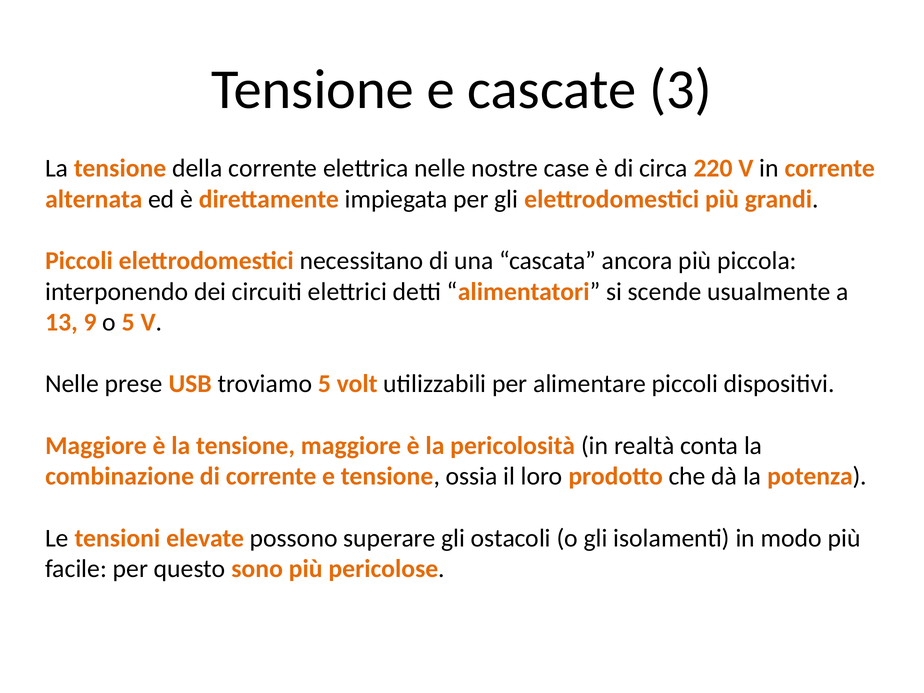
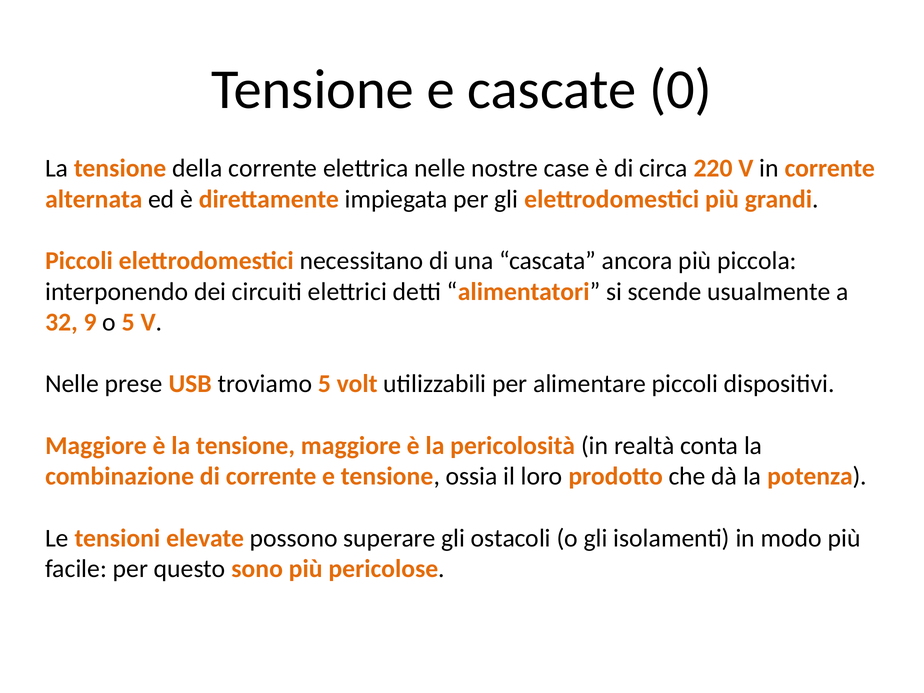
3: 3 -> 0
13: 13 -> 32
